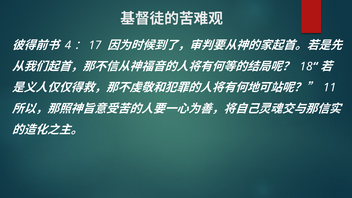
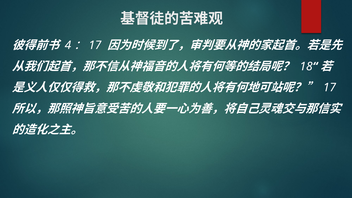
11 at (330, 88): 11 -> 17
